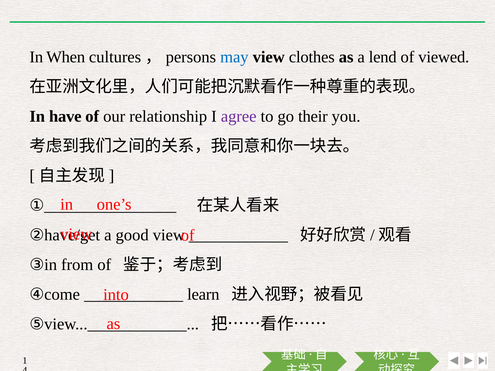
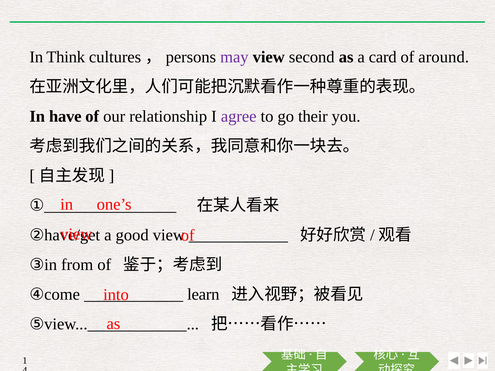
When: When -> Think
may colour: blue -> purple
clothes: clothes -> second
lend: lend -> card
viewed: viewed -> around
